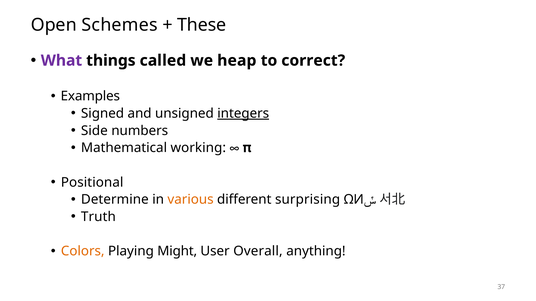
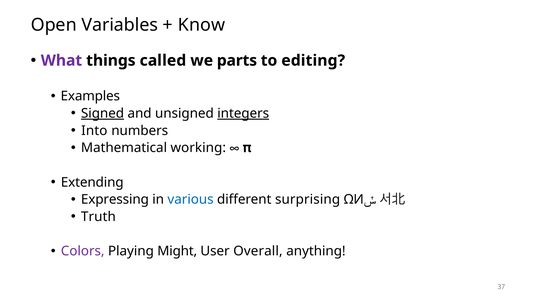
Schemes: Schemes -> Variables
These: These -> Know
heap: heap -> parts
correct: correct -> editing
Signed underline: none -> present
Side: Side -> Into
Positional: Positional -> Extending
Determine: Determine -> Expressing
various colour: orange -> blue
Colors colour: orange -> purple
